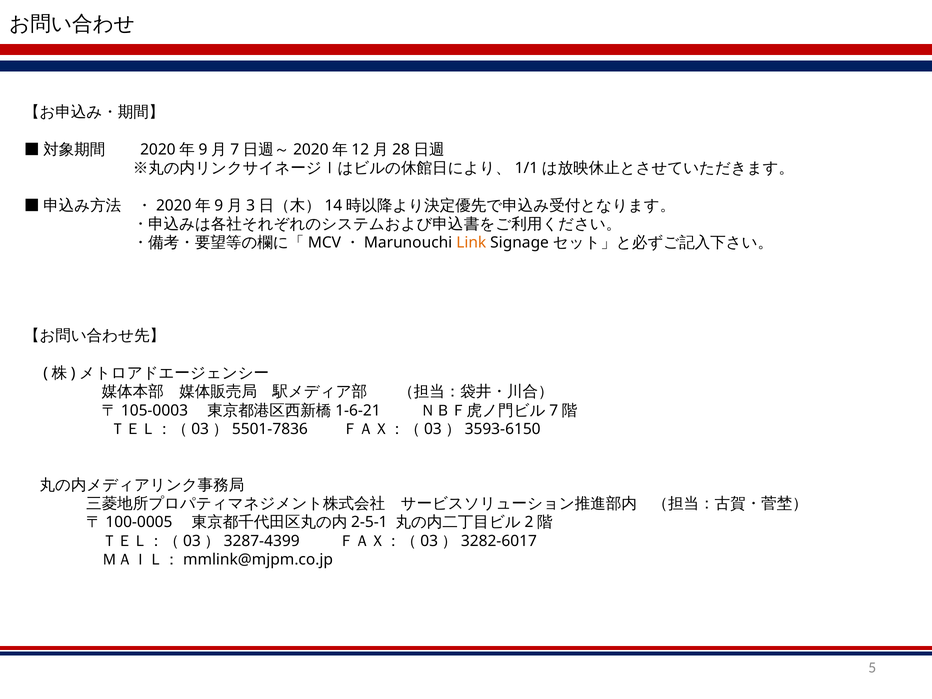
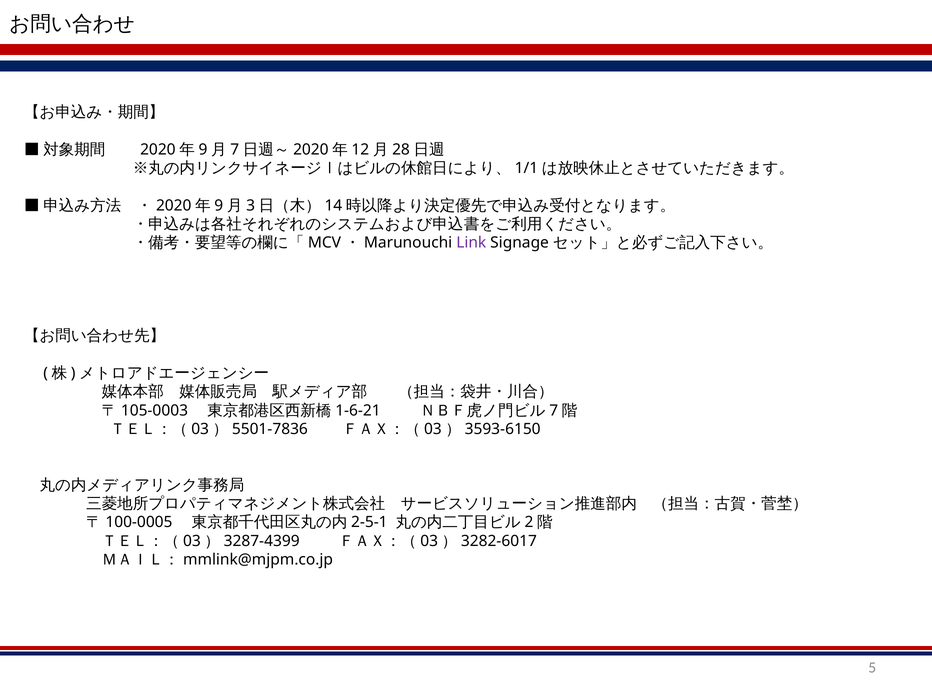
Link colour: orange -> purple
